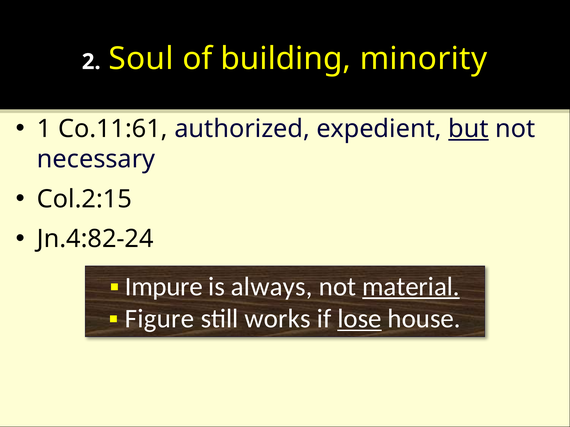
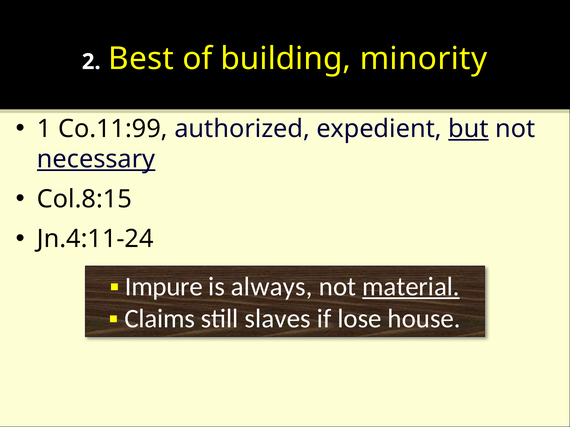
Soul: Soul -> Best
Co.11:61: Co.11:61 -> Co.11:99
necessary underline: none -> present
Col.2:15: Col.2:15 -> Col.8:15
Jn.4:82-24: Jn.4:82-24 -> Jn.4:11-24
Figure: Figure -> Claims
works: works -> slaves
lose underline: present -> none
